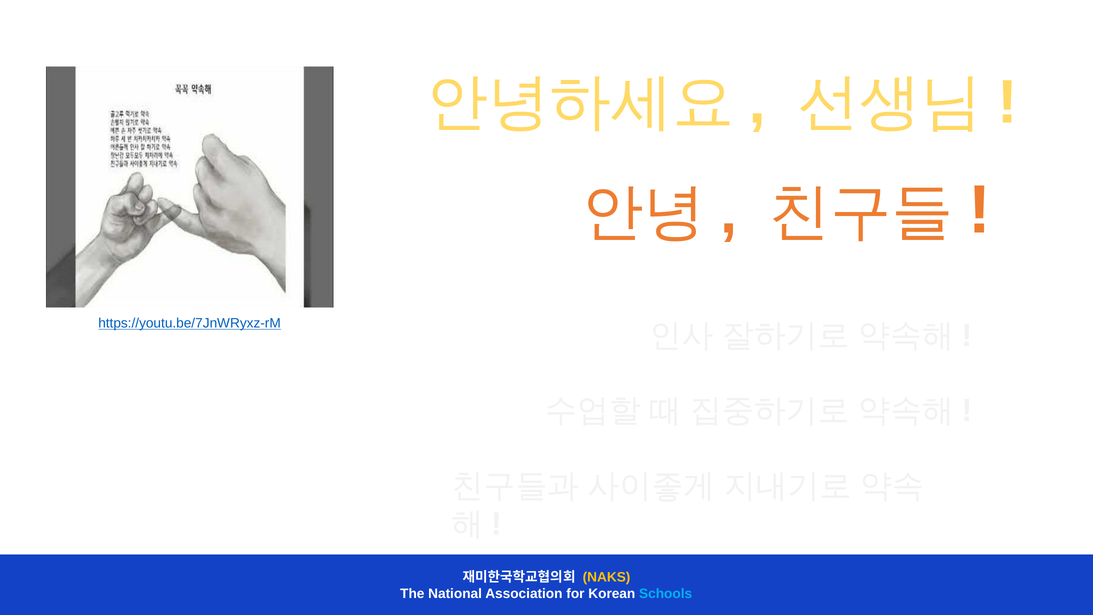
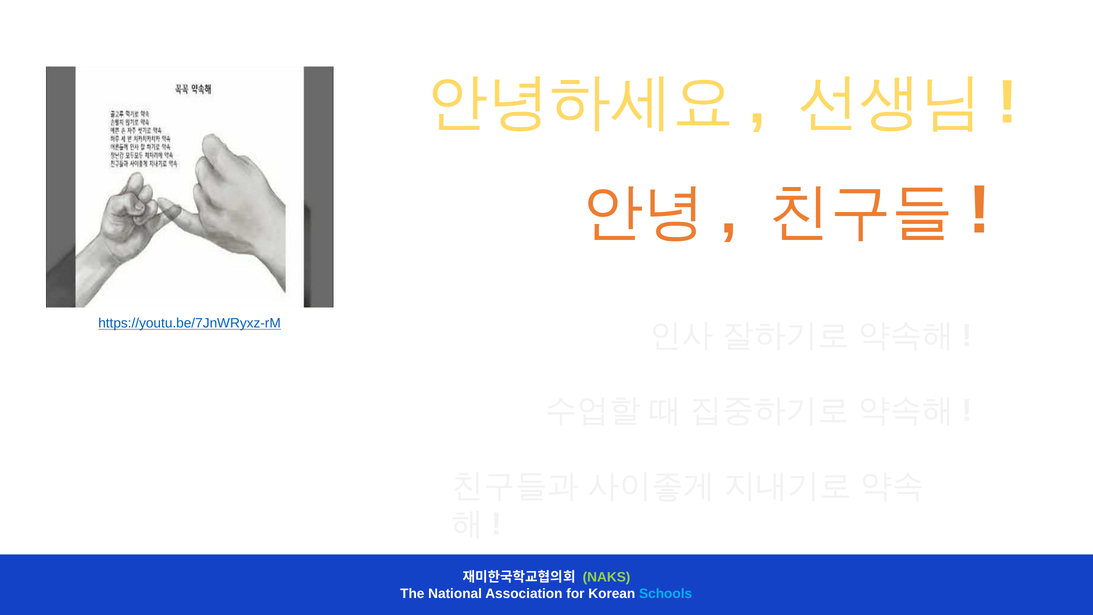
NAKS colour: yellow -> light green
